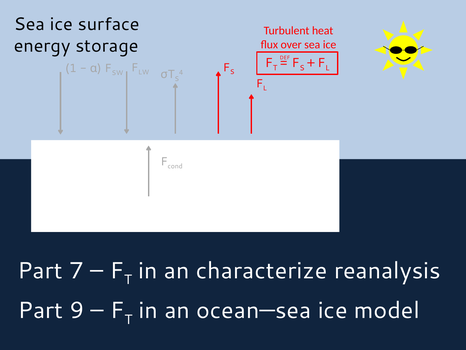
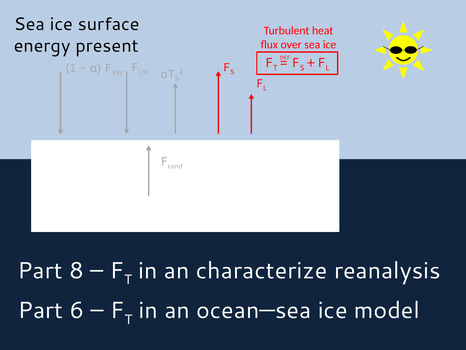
storage: storage -> present
7: 7 -> 8
9: 9 -> 6
